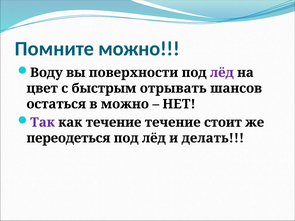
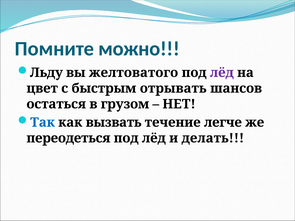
Воду: Воду -> Льду
поверхности: поверхности -> желтоватого
в можно: можно -> грузом
Так colour: purple -> blue
как течение: течение -> вызвать
стоит: стоит -> легче
